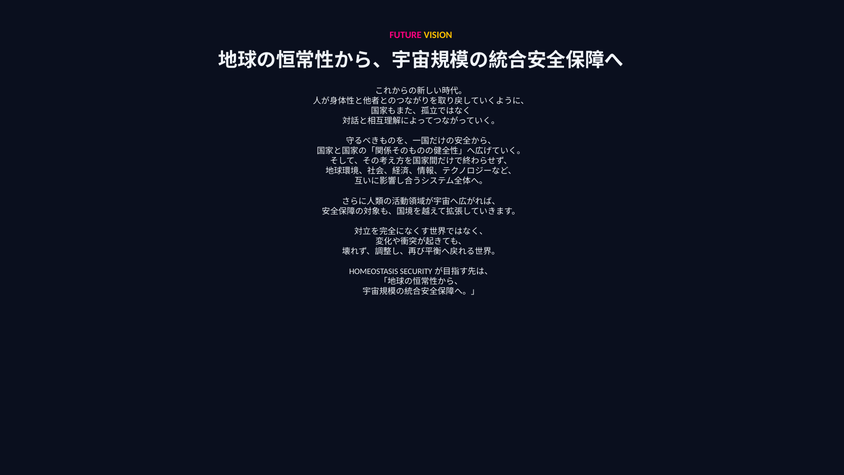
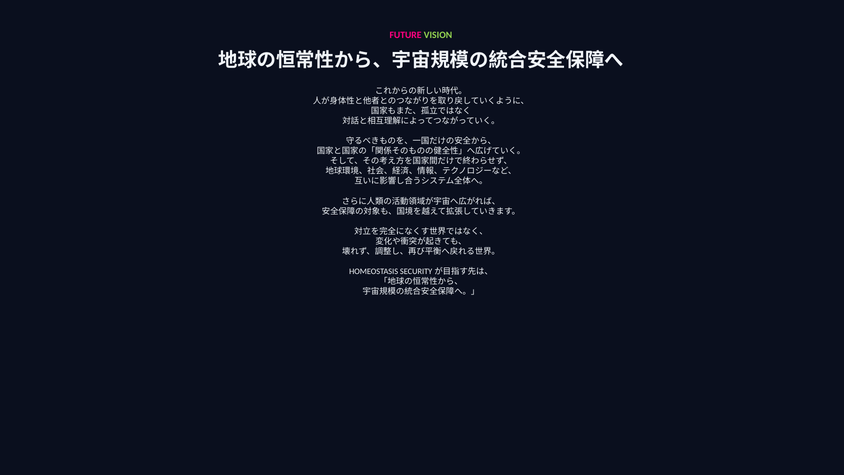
VISION colour: yellow -> light green
